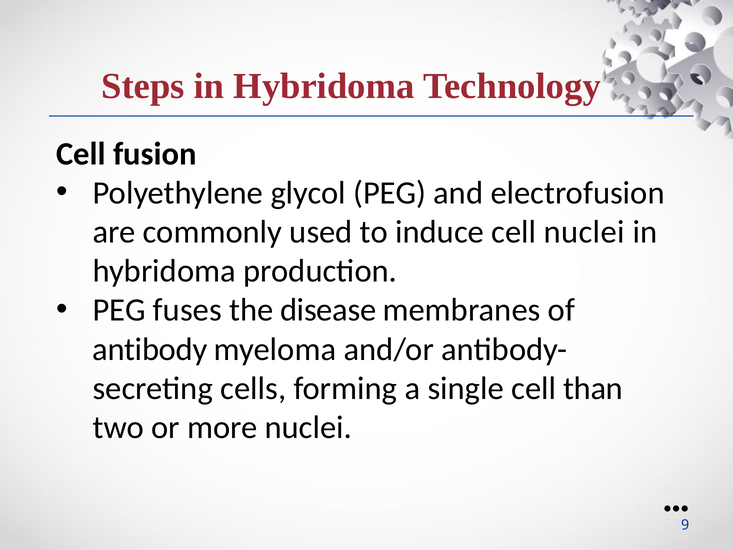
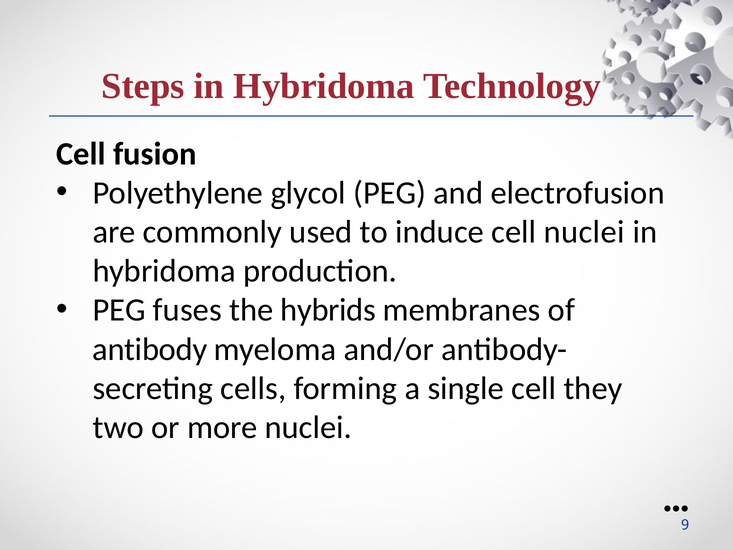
disease: disease -> hybrids
than: than -> they
